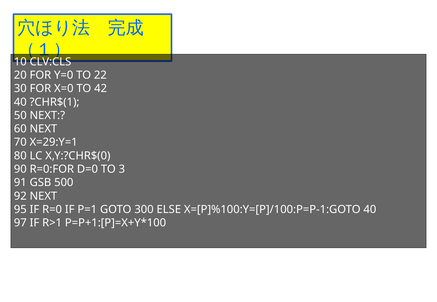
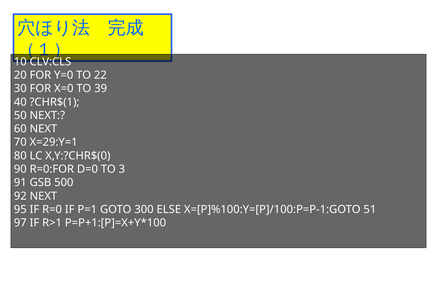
42: 42 -> 39
X=[P]%100:Y=[P]/100:P=P-1:GOTO 40: 40 -> 51
